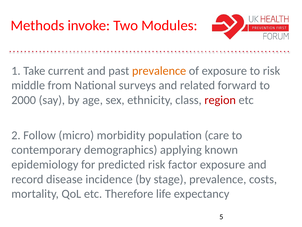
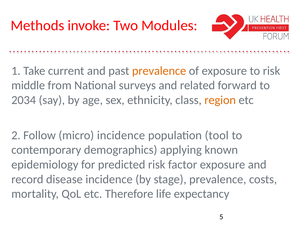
2000: 2000 -> 2034
region colour: red -> orange
micro morbidity: morbidity -> incidence
care: care -> tool
